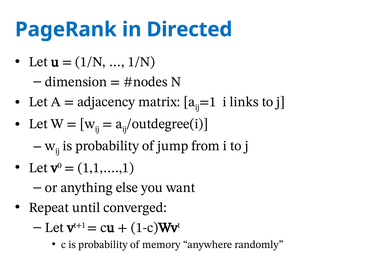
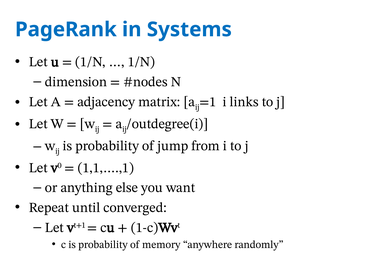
Directed: Directed -> Systems
